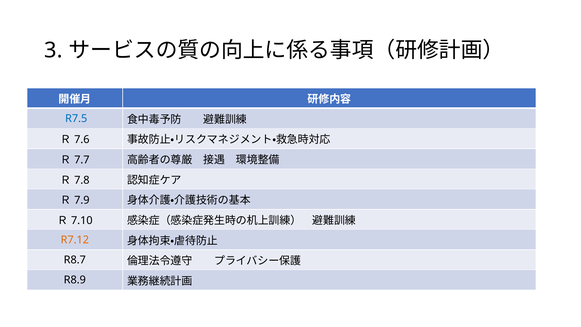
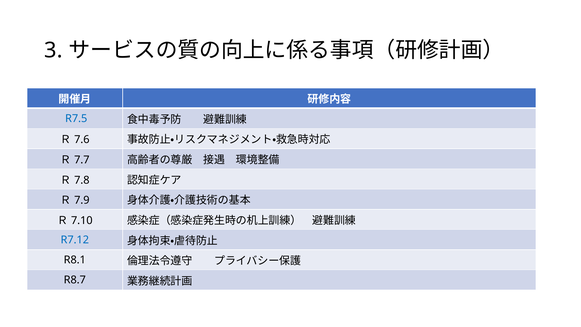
R7.12 colour: orange -> blue
R8.7: R8.7 -> R8.1
R8.9: R8.9 -> R8.7
